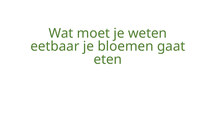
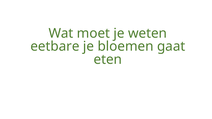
eetbaar: eetbaar -> eetbare
